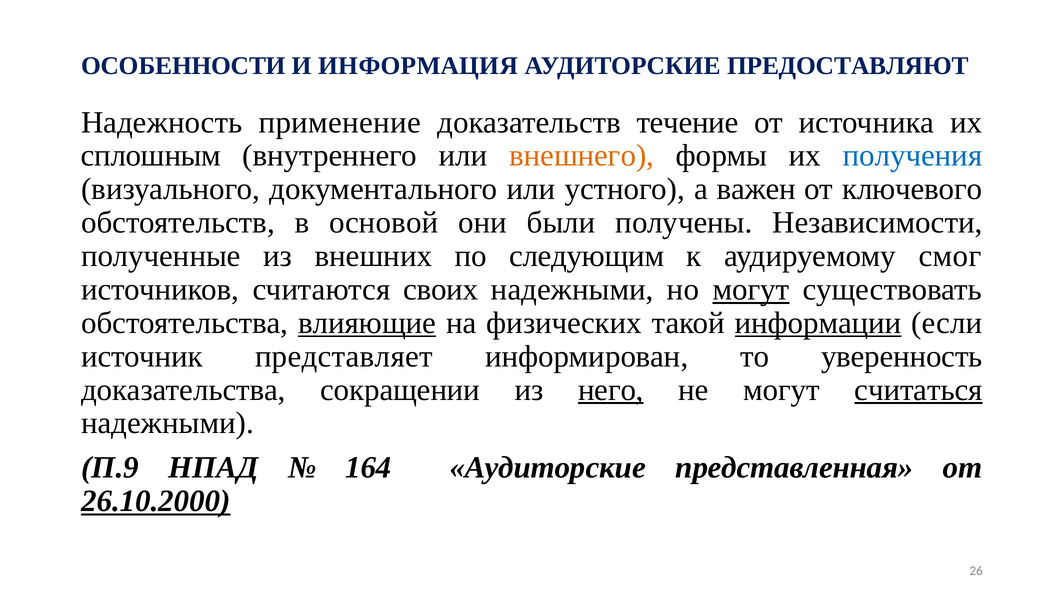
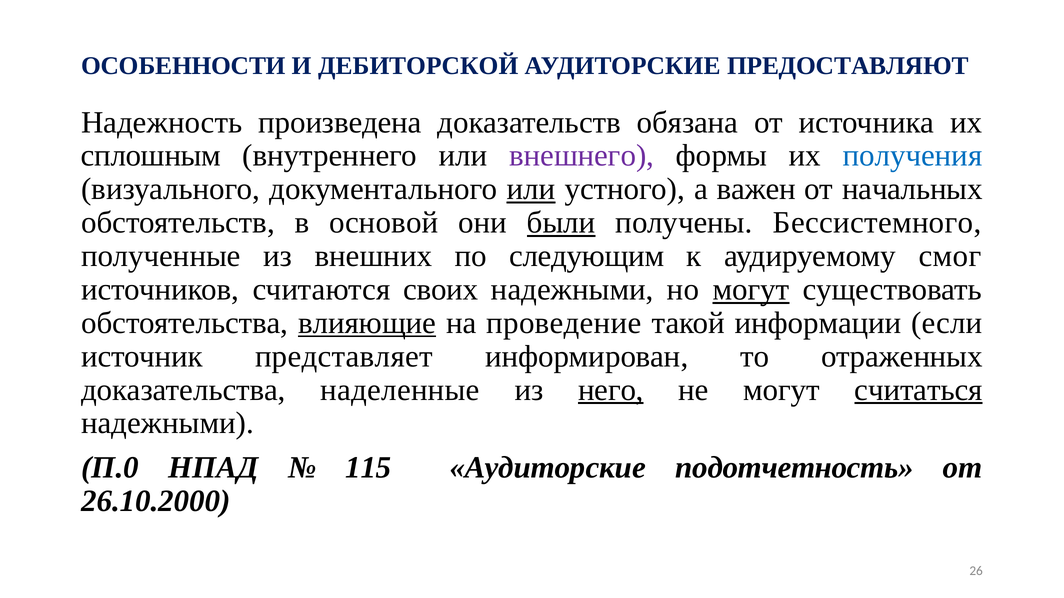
ИНФОРМАЦИЯ: ИНФОРМАЦИЯ -> ДЕБИТОРСКОЙ
применение: применение -> произведена
течение: течение -> обязана
внешнего colour: orange -> purple
или at (531, 189) underline: none -> present
ключевого: ключевого -> начальных
были underline: none -> present
Независимости: Независимости -> Бессистемного
физических: физических -> проведение
информации underline: present -> none
уверенность: уверенность -> отраженных
сокращении: сокращении -> наделенные
П.9: П.9 -> П.0
164: 164 -> 115
представленная: представленная -> подотчетность
26.10.2000 underline: present -> none
